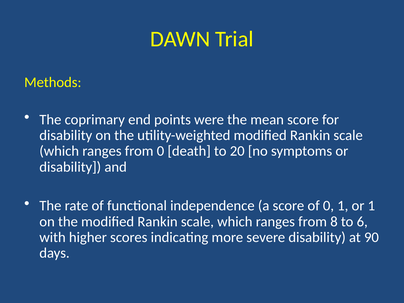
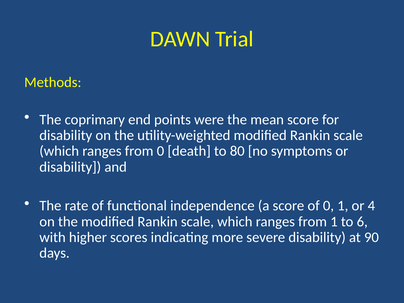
20: 20 -> 80
or 1: 1 -> 4
from 8: 8 -> 1
